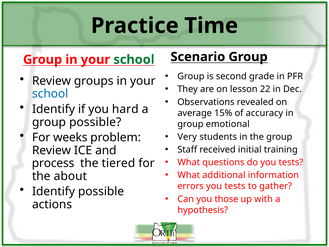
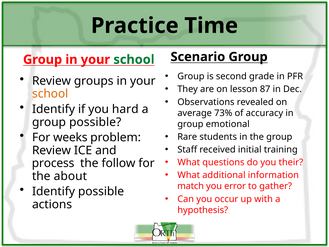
22: 22 -> 87
school at (50, 94) colour: blue -> orange
15%: 15% -> 73%
Very: Very -> Rare
do you tests: tests -> their
tiered: tiered -> follow
errors: errors -> match
tests at (235, 186): tests -> error
those: those -> occur
